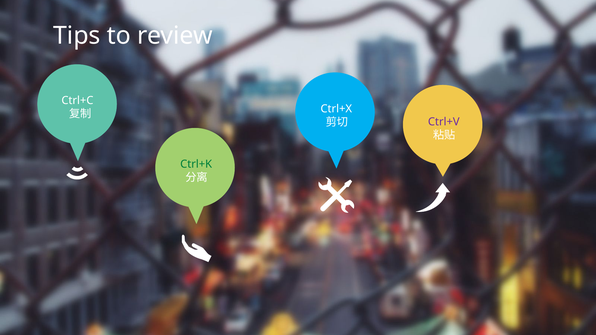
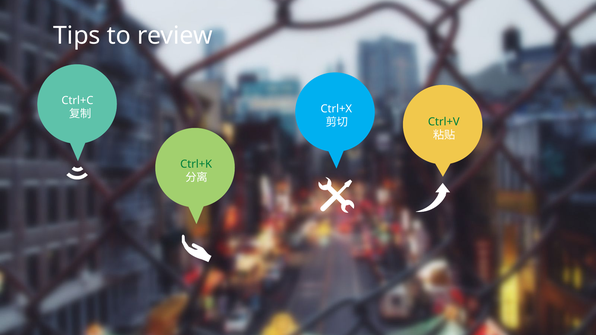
Ctrl+V colour: purple -> green
